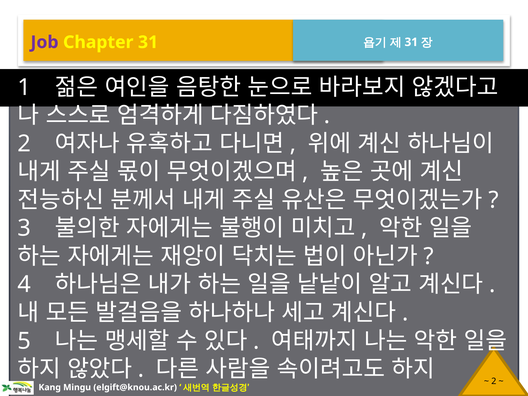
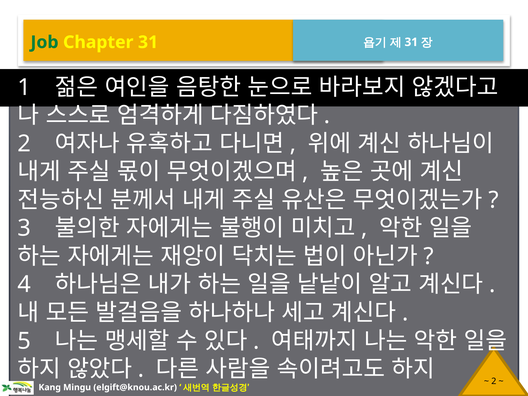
Job colour: purple -> green
